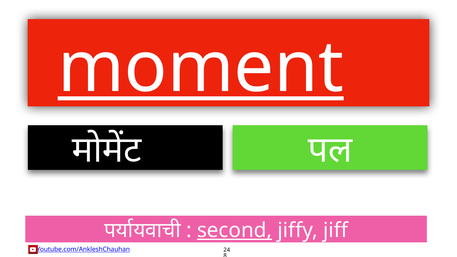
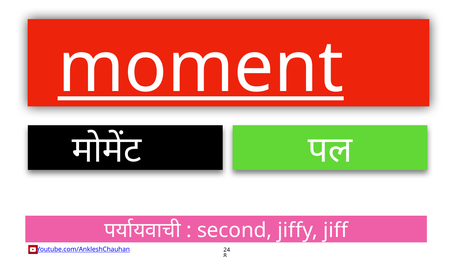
second underline: present -> none
